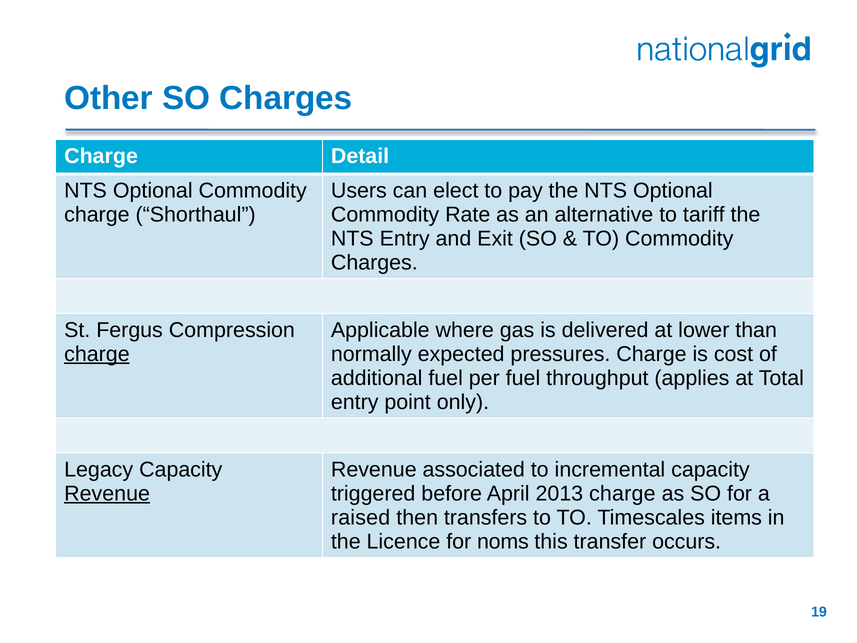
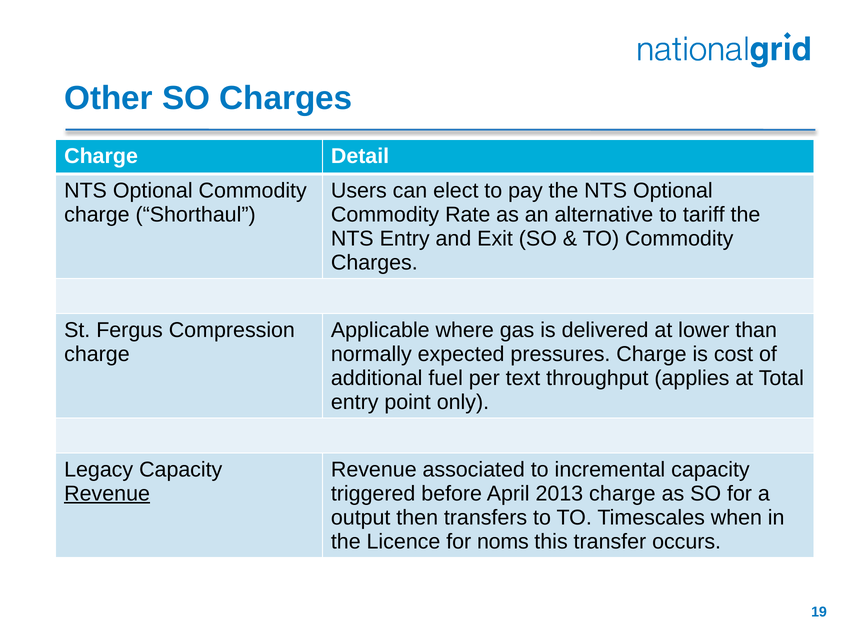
charge at (97, 354) underline: present -> none
per fuel: fuel -> text
raised: raised -> output
items: items -> when
